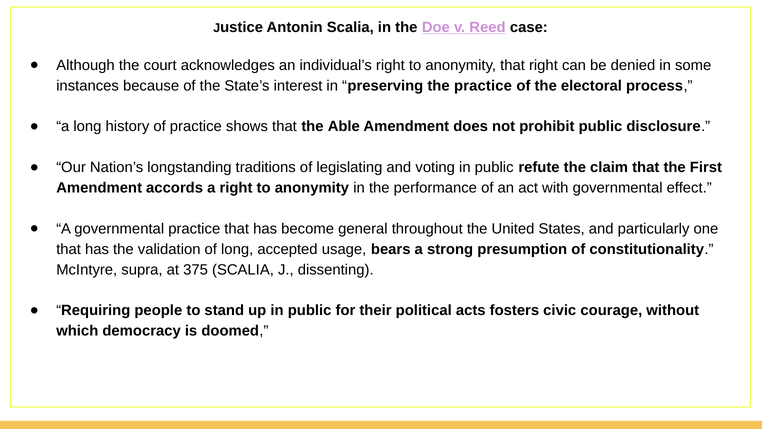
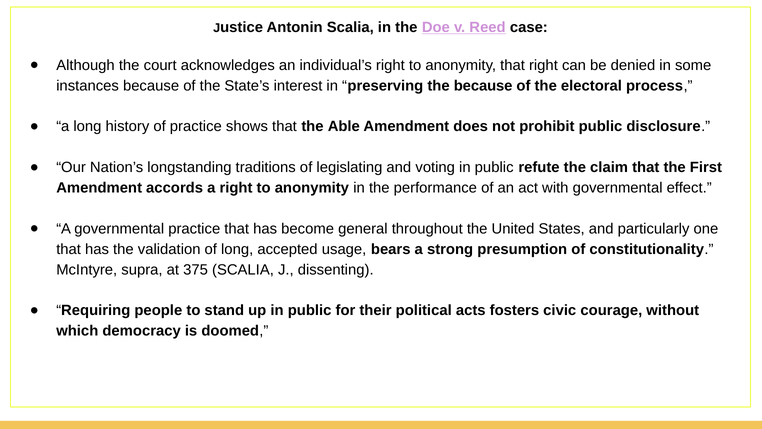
the practice: practice -> because
